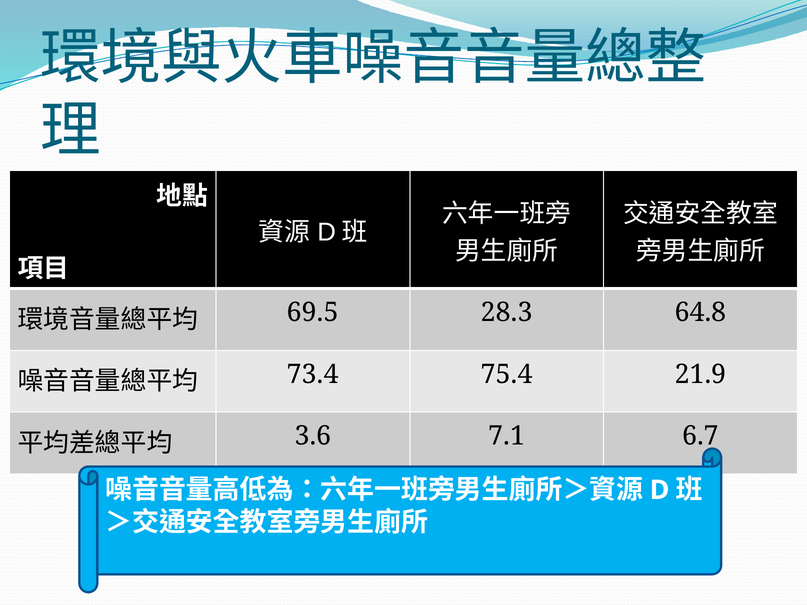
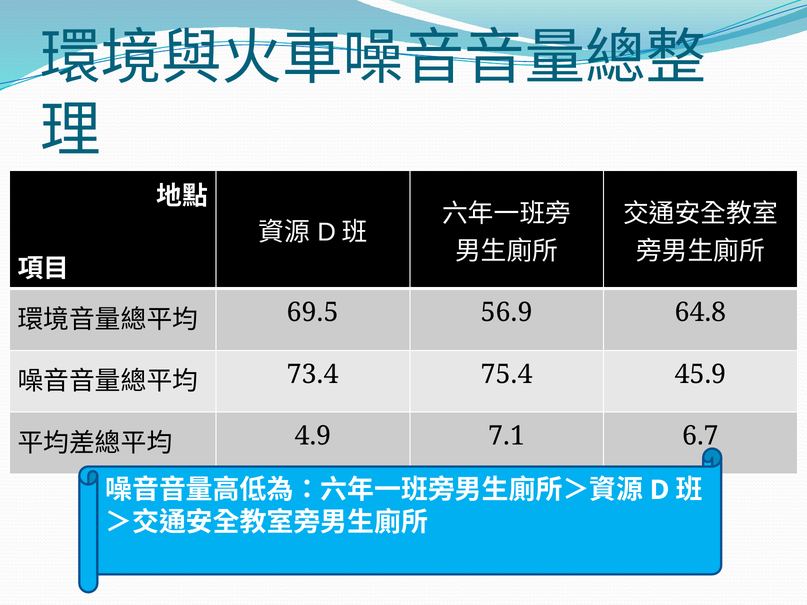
28.3: 28.3 -> 56.9
21.9: 21.9 -> 45.9
3.6: 3.6 -> 4.9
